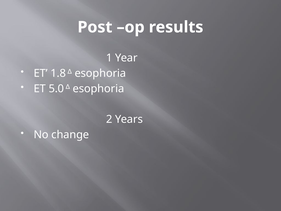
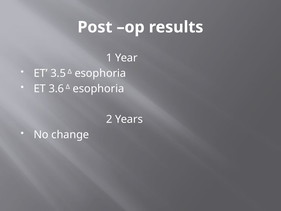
1.8: 1.8 -> 3.5
5.0: 5.0 -> 3.6
